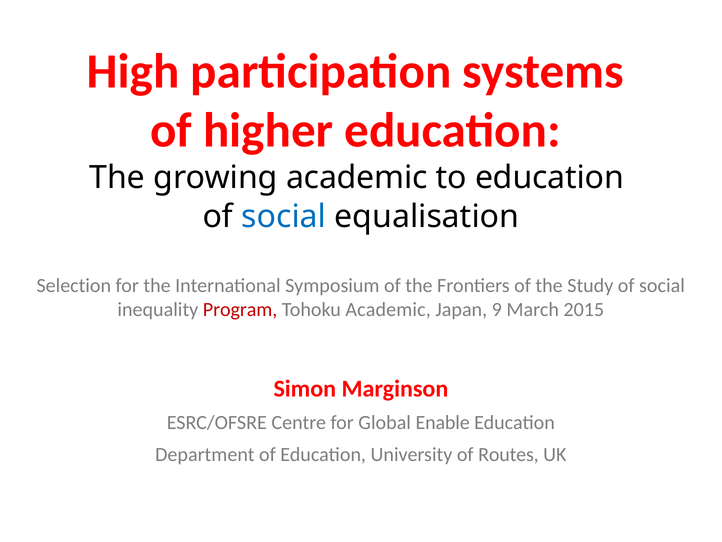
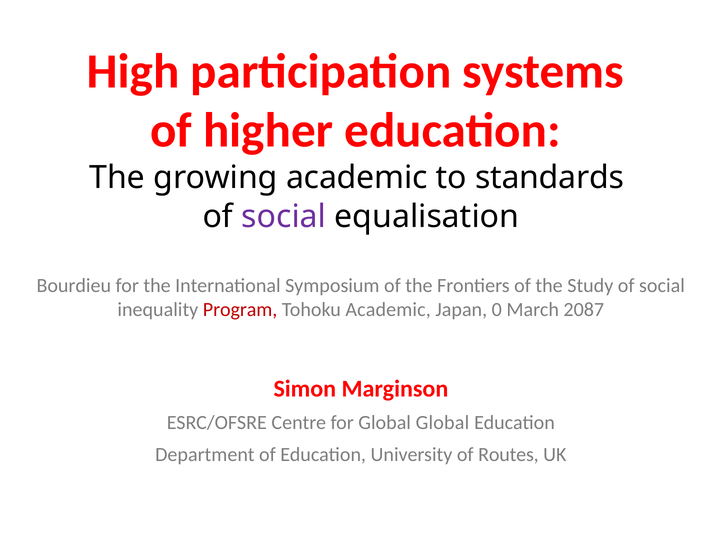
to education: education -> standards
social at (284, 216) colour: blue -> purple
Selection: Selection -> Bourdieu
9: 9 -> 0
2015: 2015 -> 2087
Global Enable: Enable -> Global
